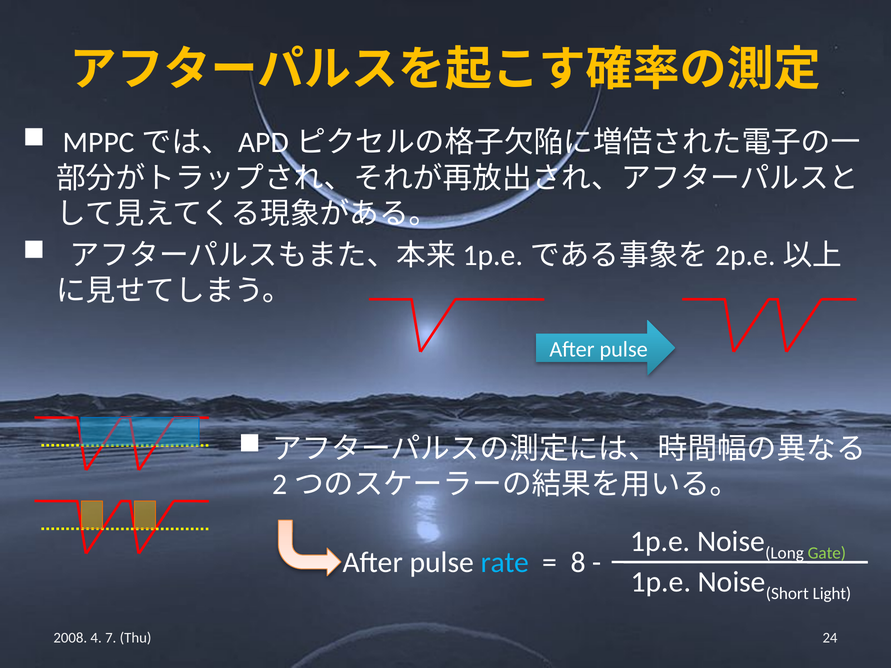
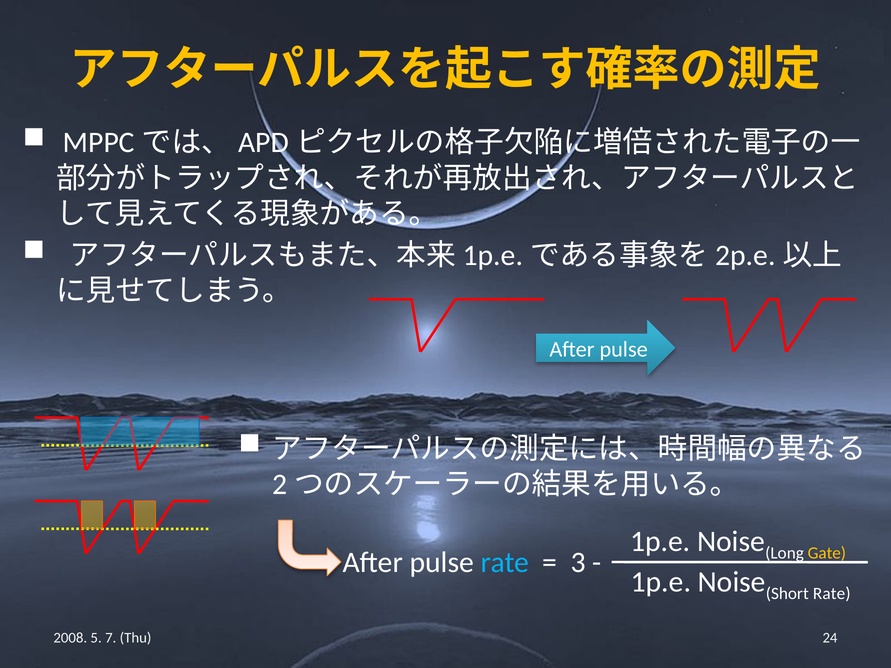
Gate colour: light green -> yellow
8: 8 -> 3
Light at (832, 594): Light -> Rate
4: 4 -> 5
